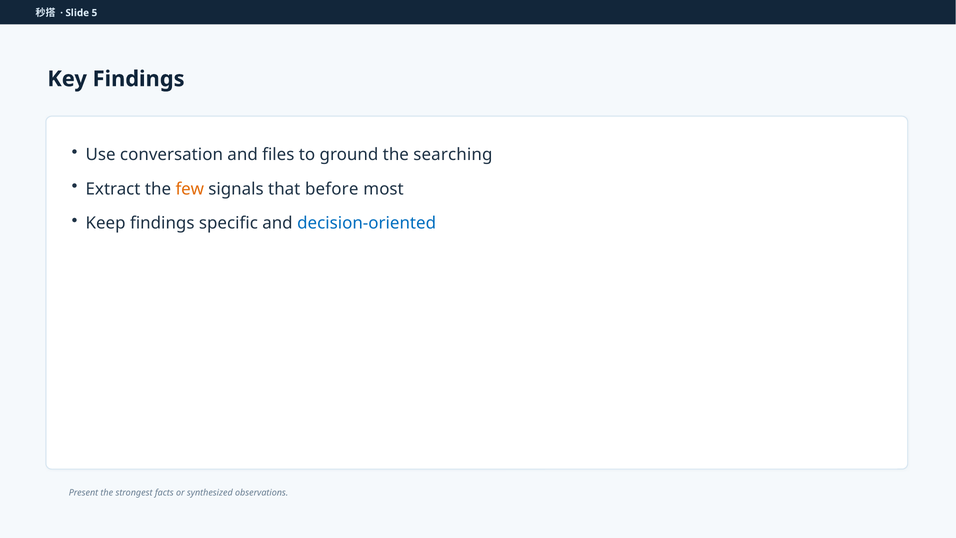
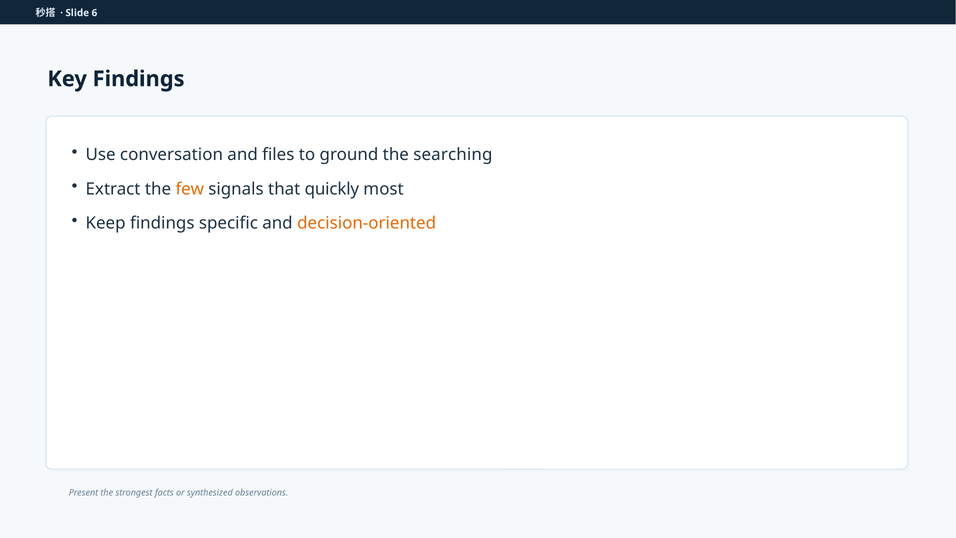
5: 5 -> 6
before: before -> quickly
decision-oriented colour: blue -> orange
